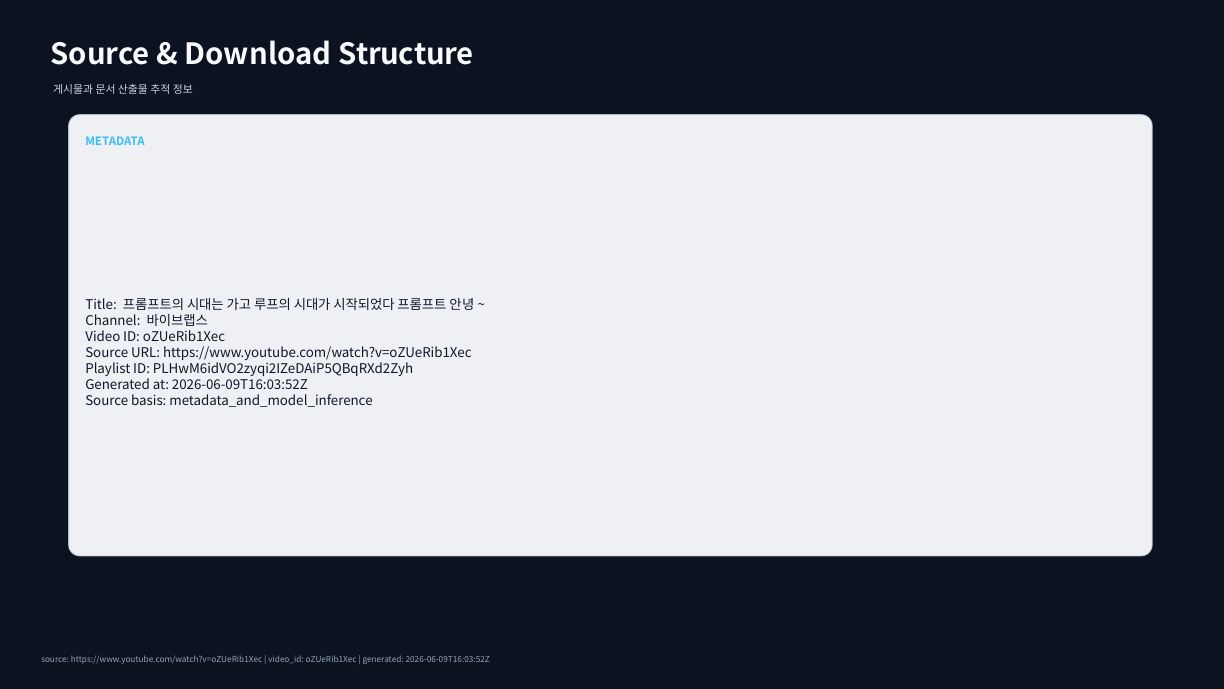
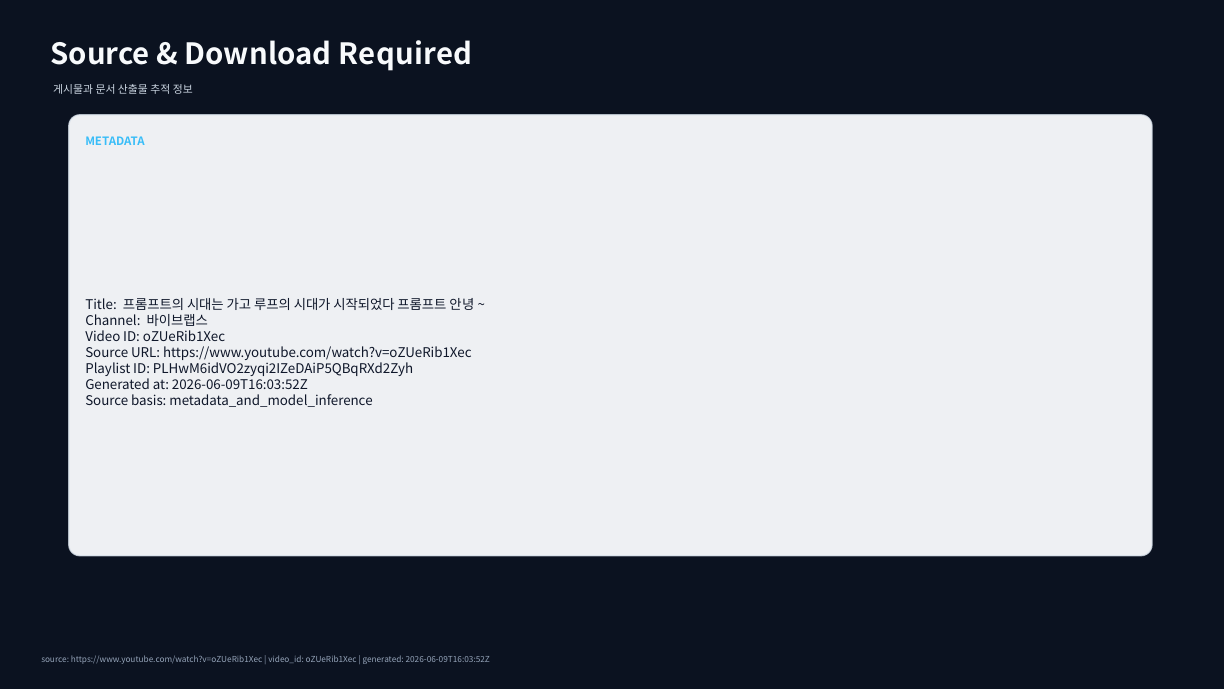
Structure: Structure -> Required
